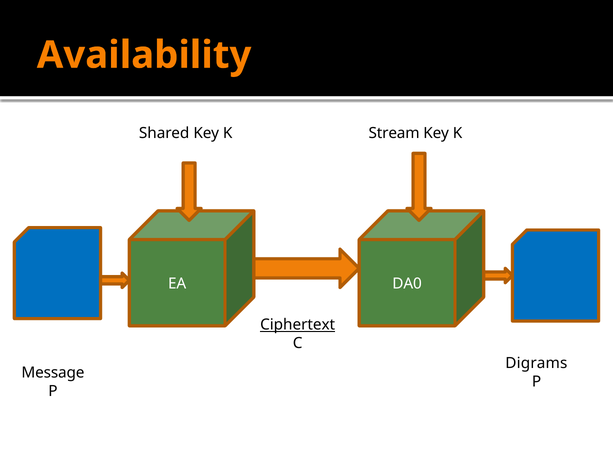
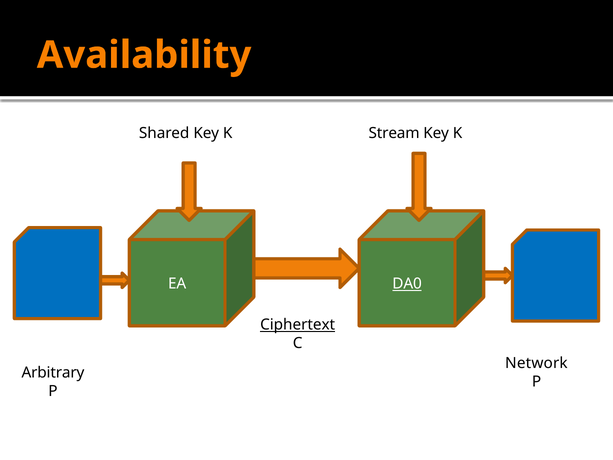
DA0 underline: none -> present
Digrams: Digrams -> Network
Message: Message -> Arbitrary
